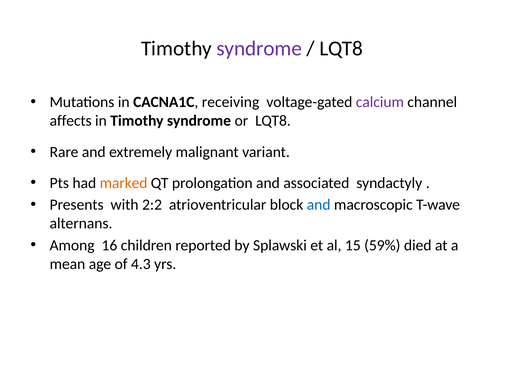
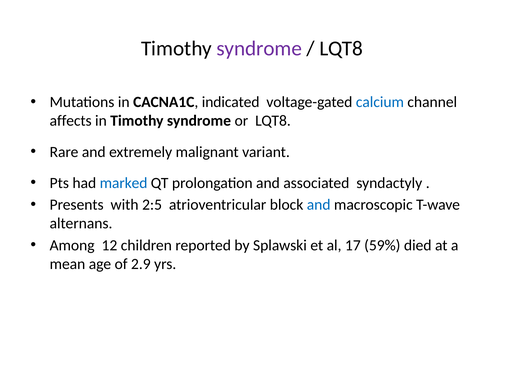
receiving: receiving -> indicated
calcium colour: purple -> blue
marked colour: orange -> blue
2:2: 2:2 -> 2:5
16: 16 -> 12
15: 15 -> 17
4.3: 4.3 -> 2.9
